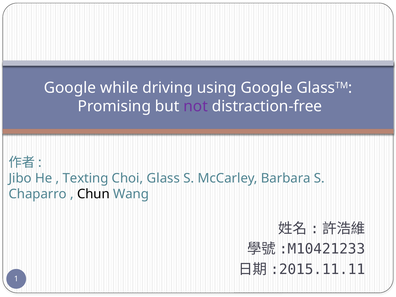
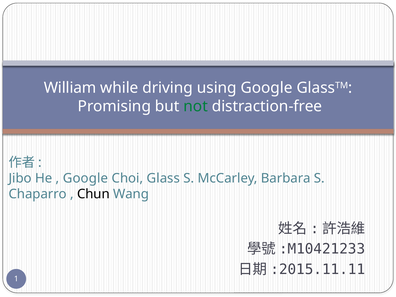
Google at (70, 88): Google -> William
not colour: purple -> green
Texting at (86, 178): Texting -> Google
